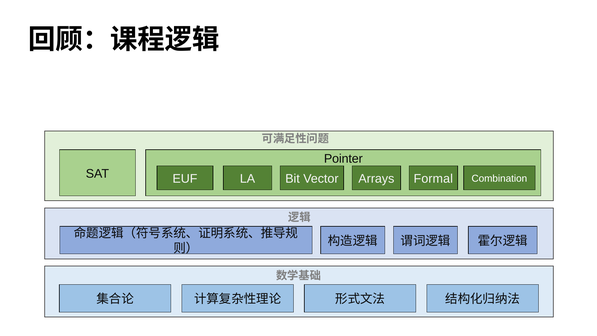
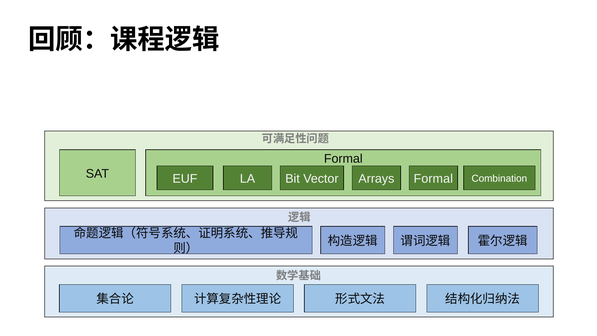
Pointer at (343, 159): Pointer -> Formal
